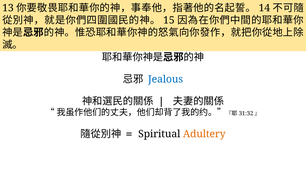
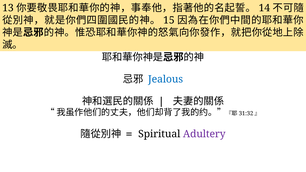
Adultery colour: orange -> purple
